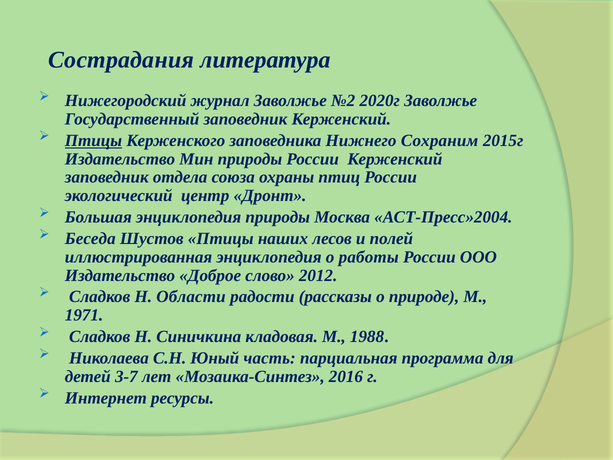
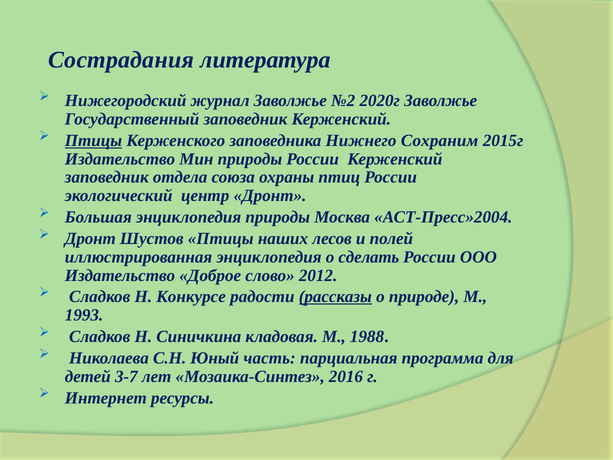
Беседа at (90, 238): Беседа -> Дронт
работы: работы -> сделать
Области: Области -> Конкурсе
рассказы underline: none -> present
1971: 1971 -> 1993
